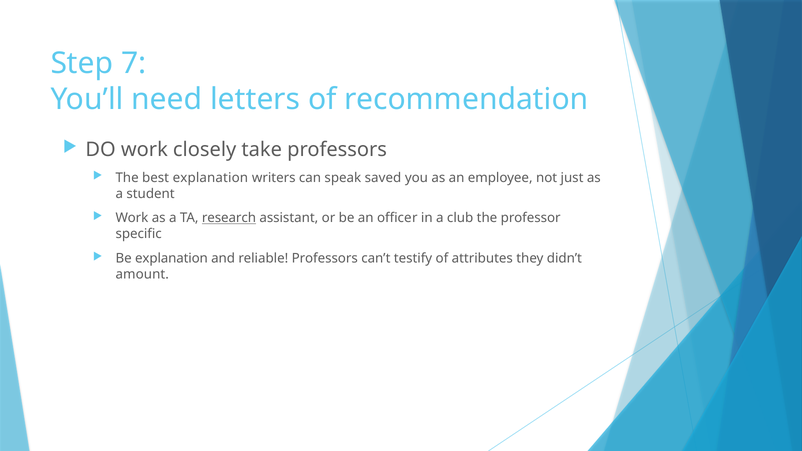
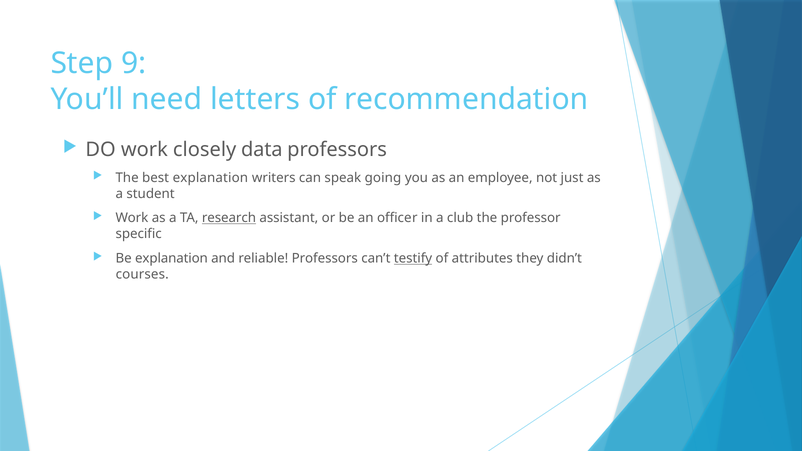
7: 7 -> 9
take: take -> data
saved: saved -> going
testify underline: none -> present
amount: amount -> courses
